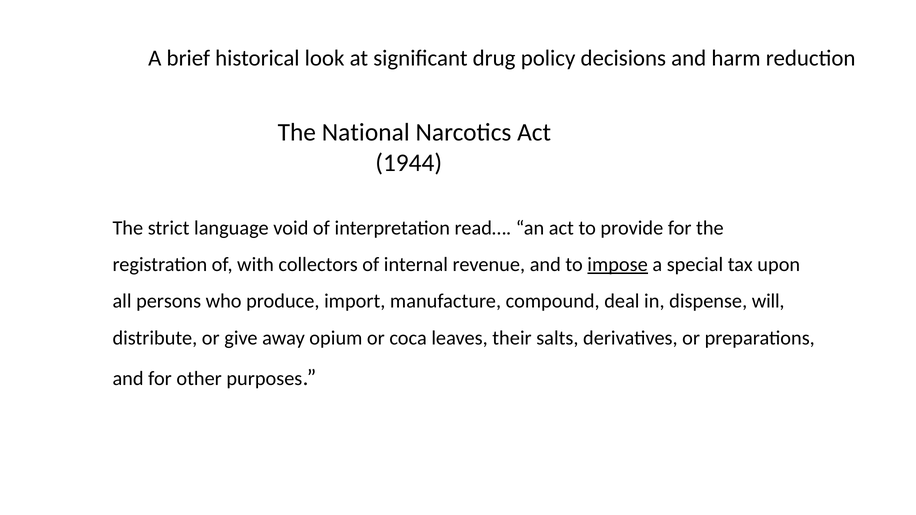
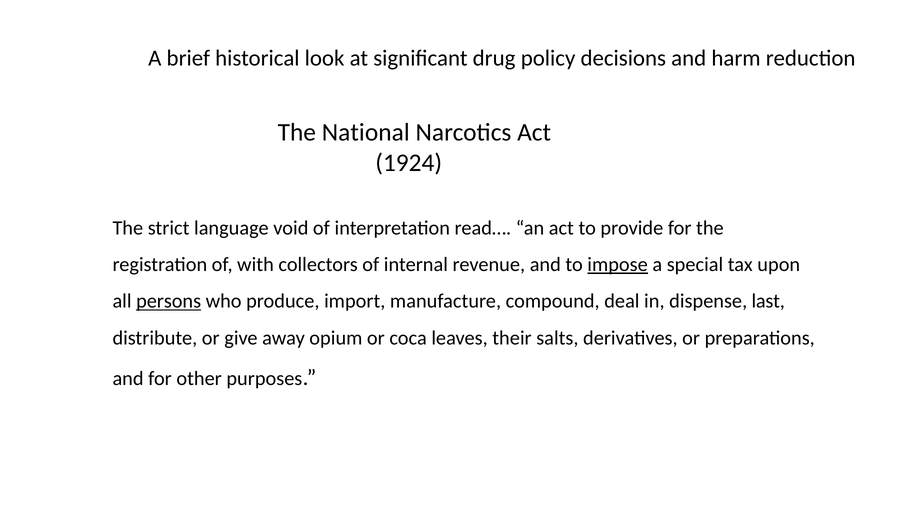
1944: 1944 -> 1924
persons underline: none -> present
will: will -> last
